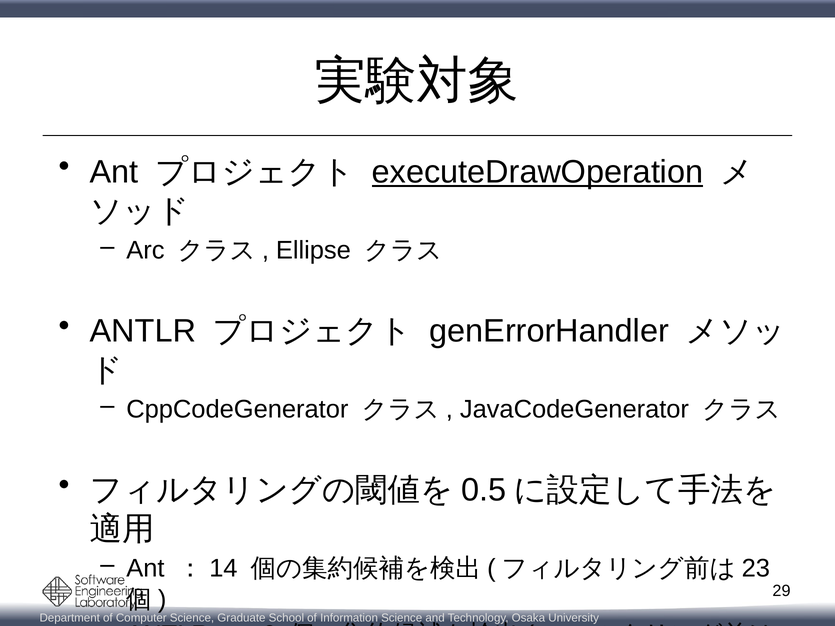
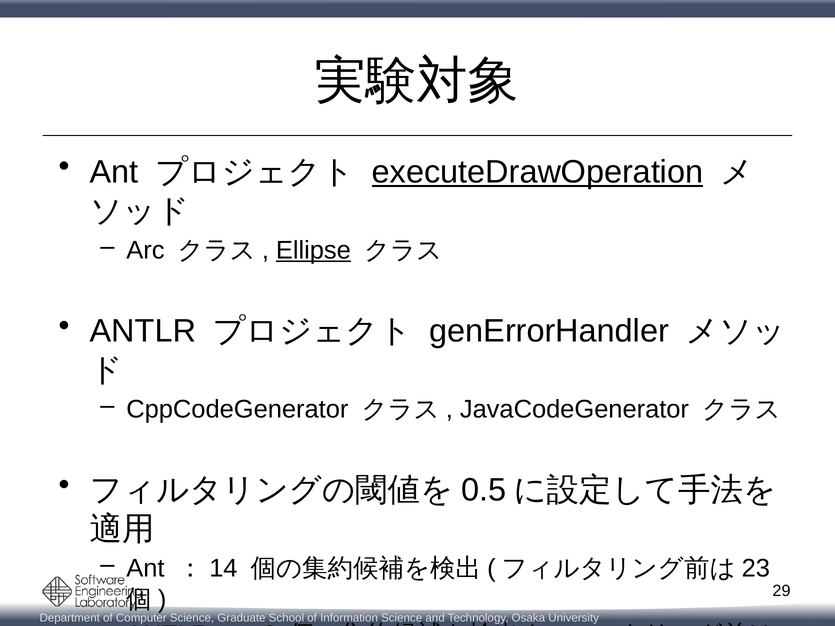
Ellipse underline: none -> present
